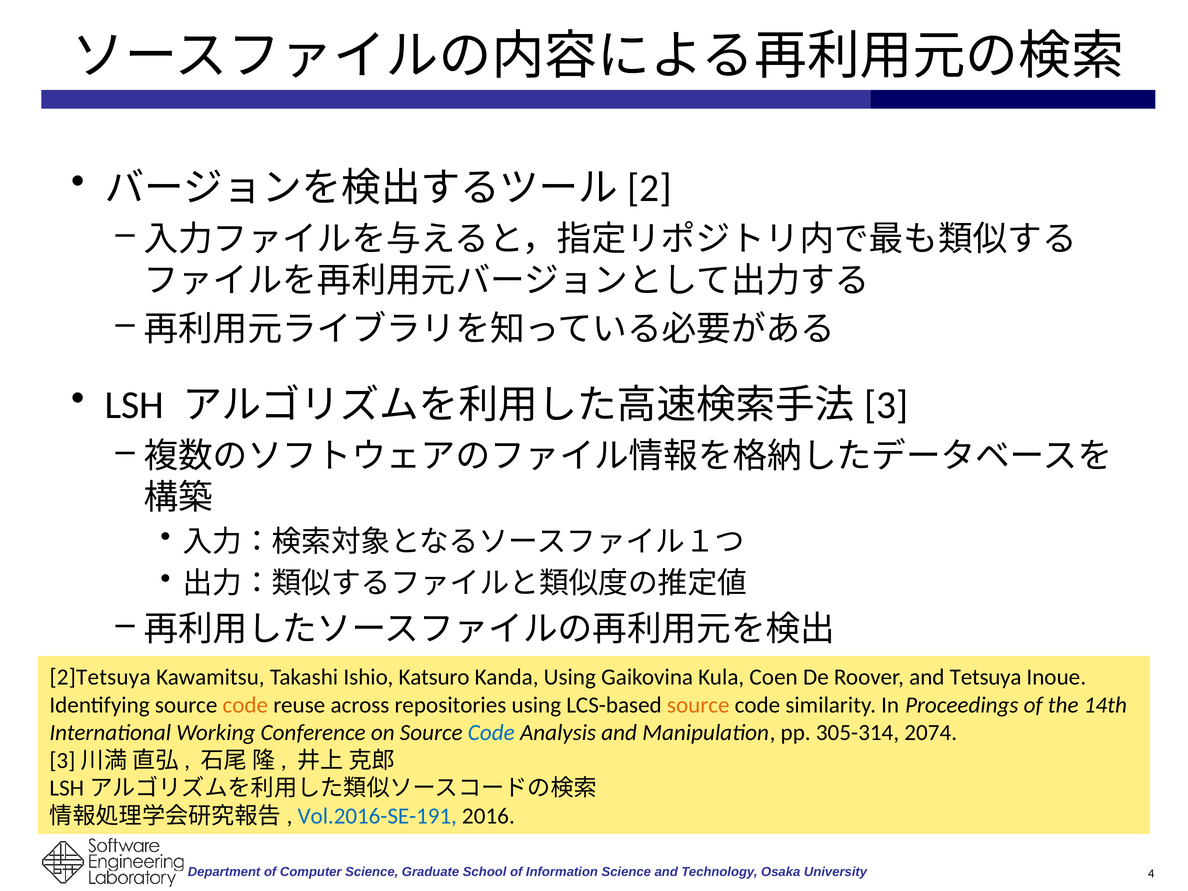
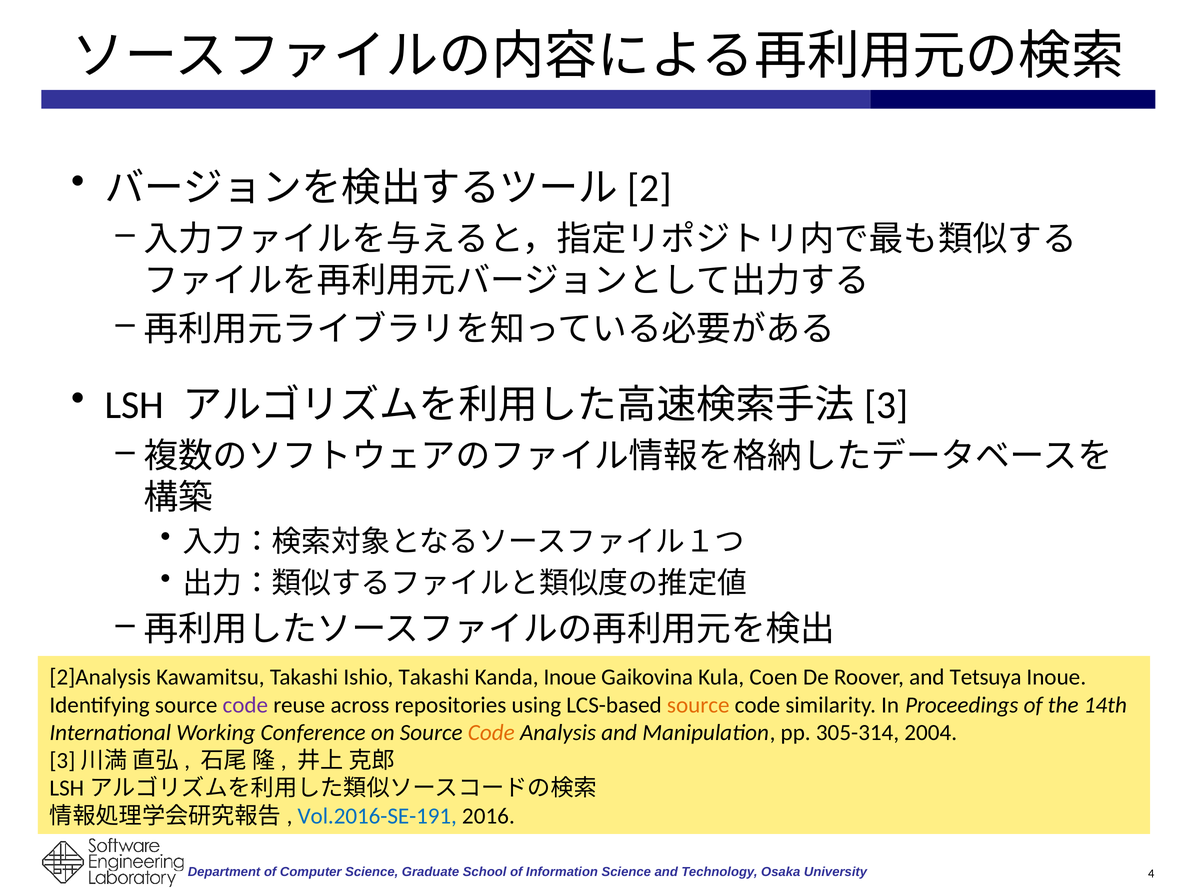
2]Tetsuya: 2]Tetsuya -> 2]Analysis
Ishio Katsuro: Katsuro -> Takashi
Kanda Using: Using -> Inoue
code at (245, 705) colour: orange -> purple
Code at (491, 733) colour: blue -> orange
2074: 2074 -> 2004
